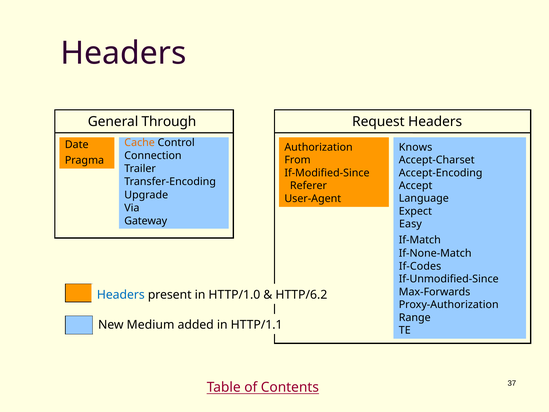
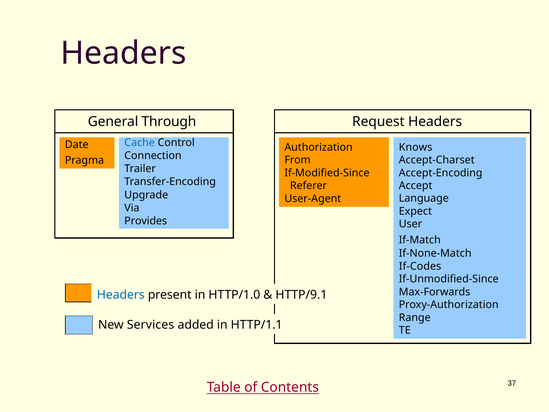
Cache colour: orange -> blue
Gateway: Gateway -> Provides
Easy: Easy -> User
HTTP/6.2: HTTP/6.2 -> HTTP/9.1
Medium: Medium -> Services
